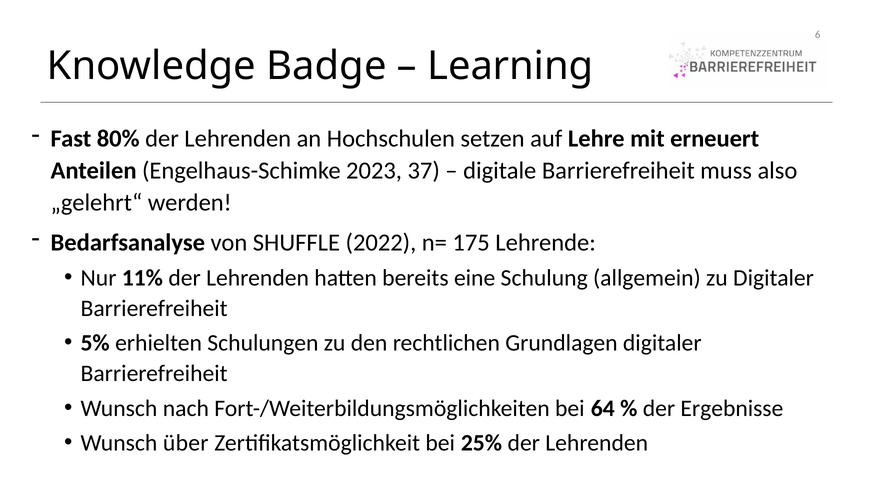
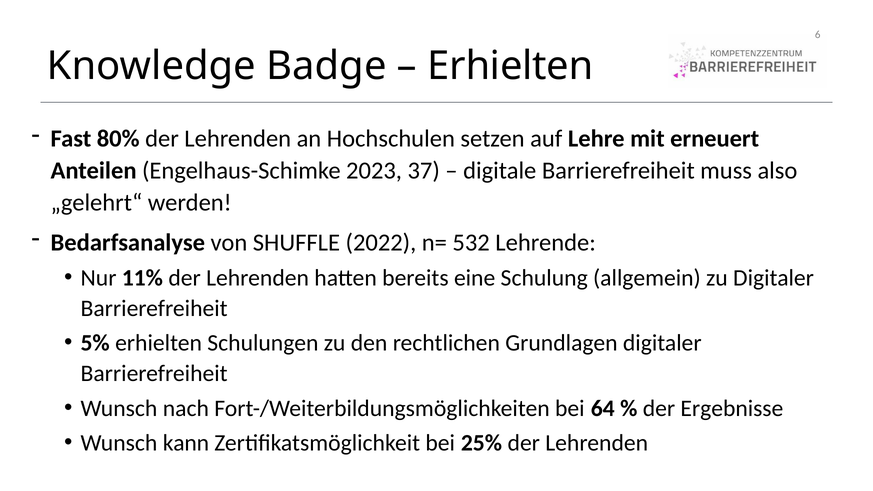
Learning at (510, 66): Learning -> Erhielten
175: 175 -> 532
über: über -> kann
